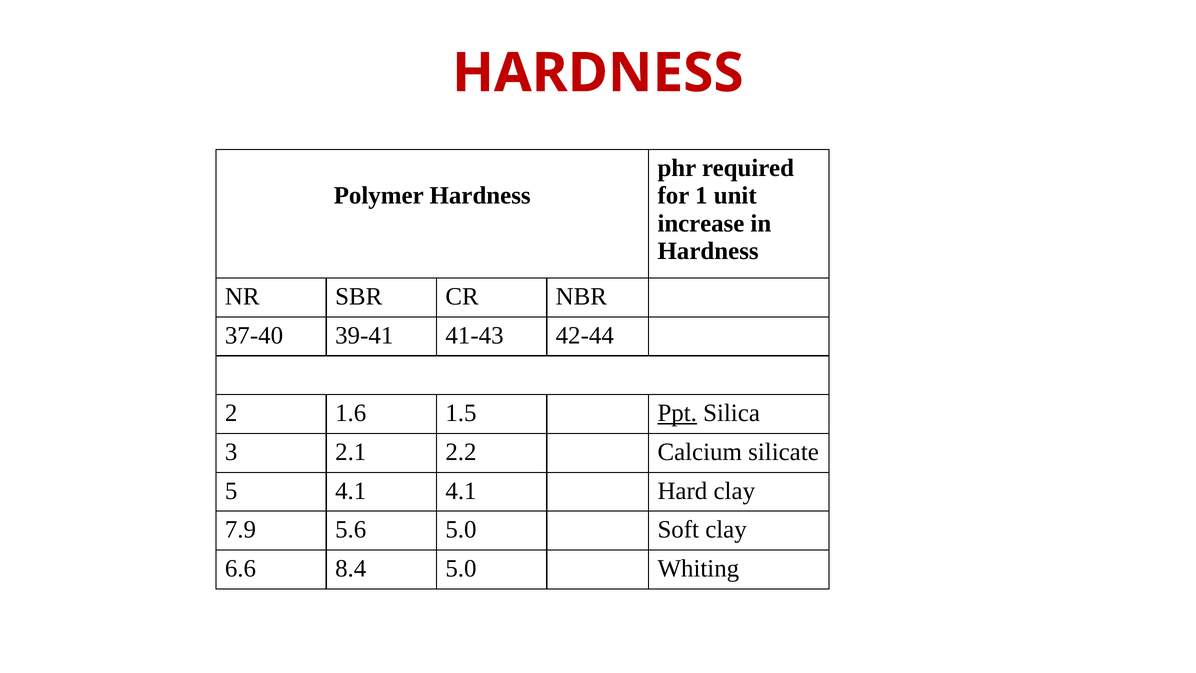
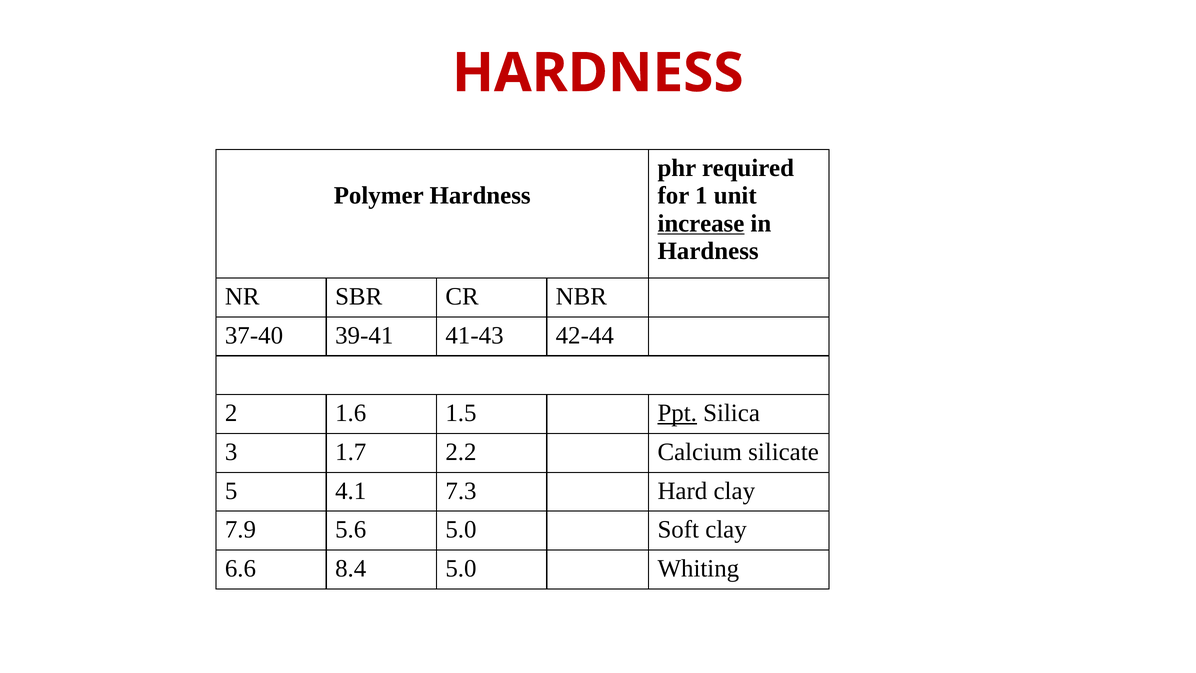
increase underline: none -> present
2.1: 2.1 -> 1.7
4.1 4.1: 4.1 -> 7.3
